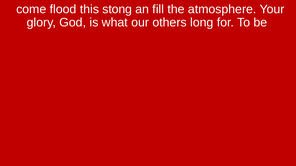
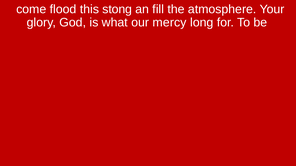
others: others -> mercy
